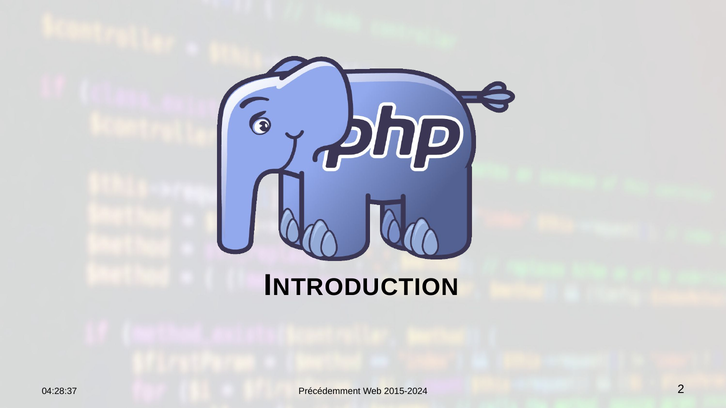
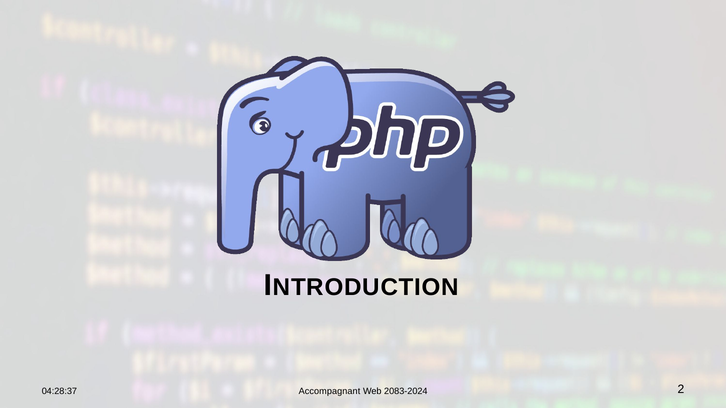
Précédemment: Précédemment -> Accompagnant
2015-2024: 2015-2024 -> 2083-2024
